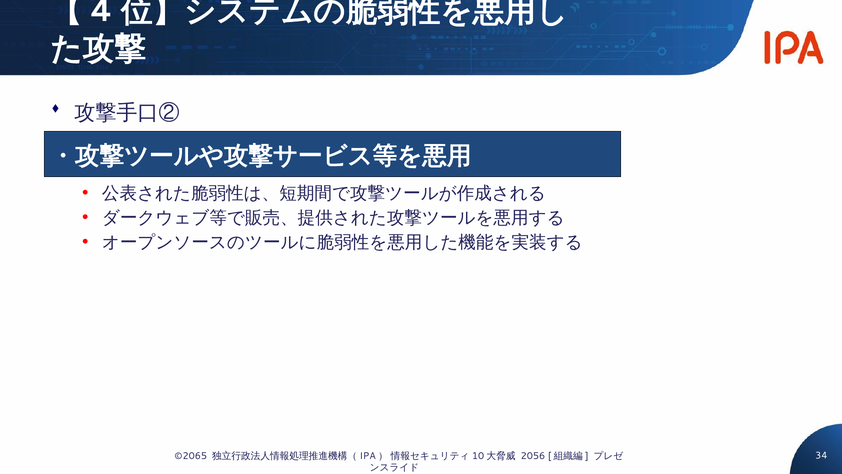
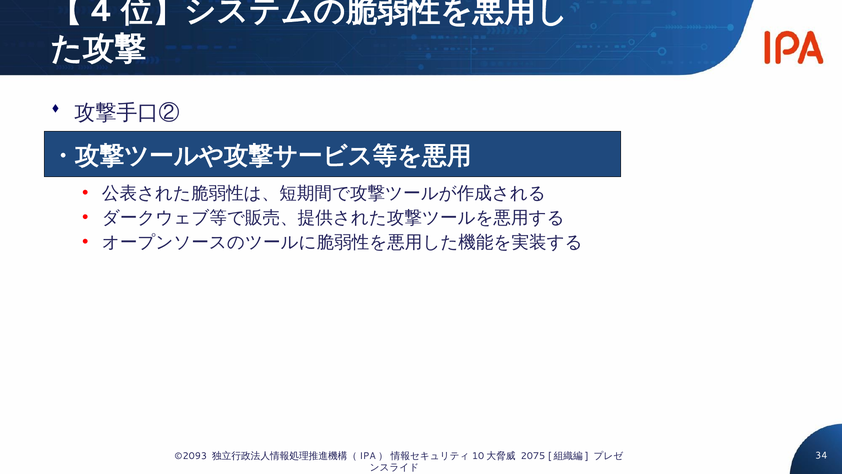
©2065: ©2065 -> ©2093
2056: 2056 -> 2075
